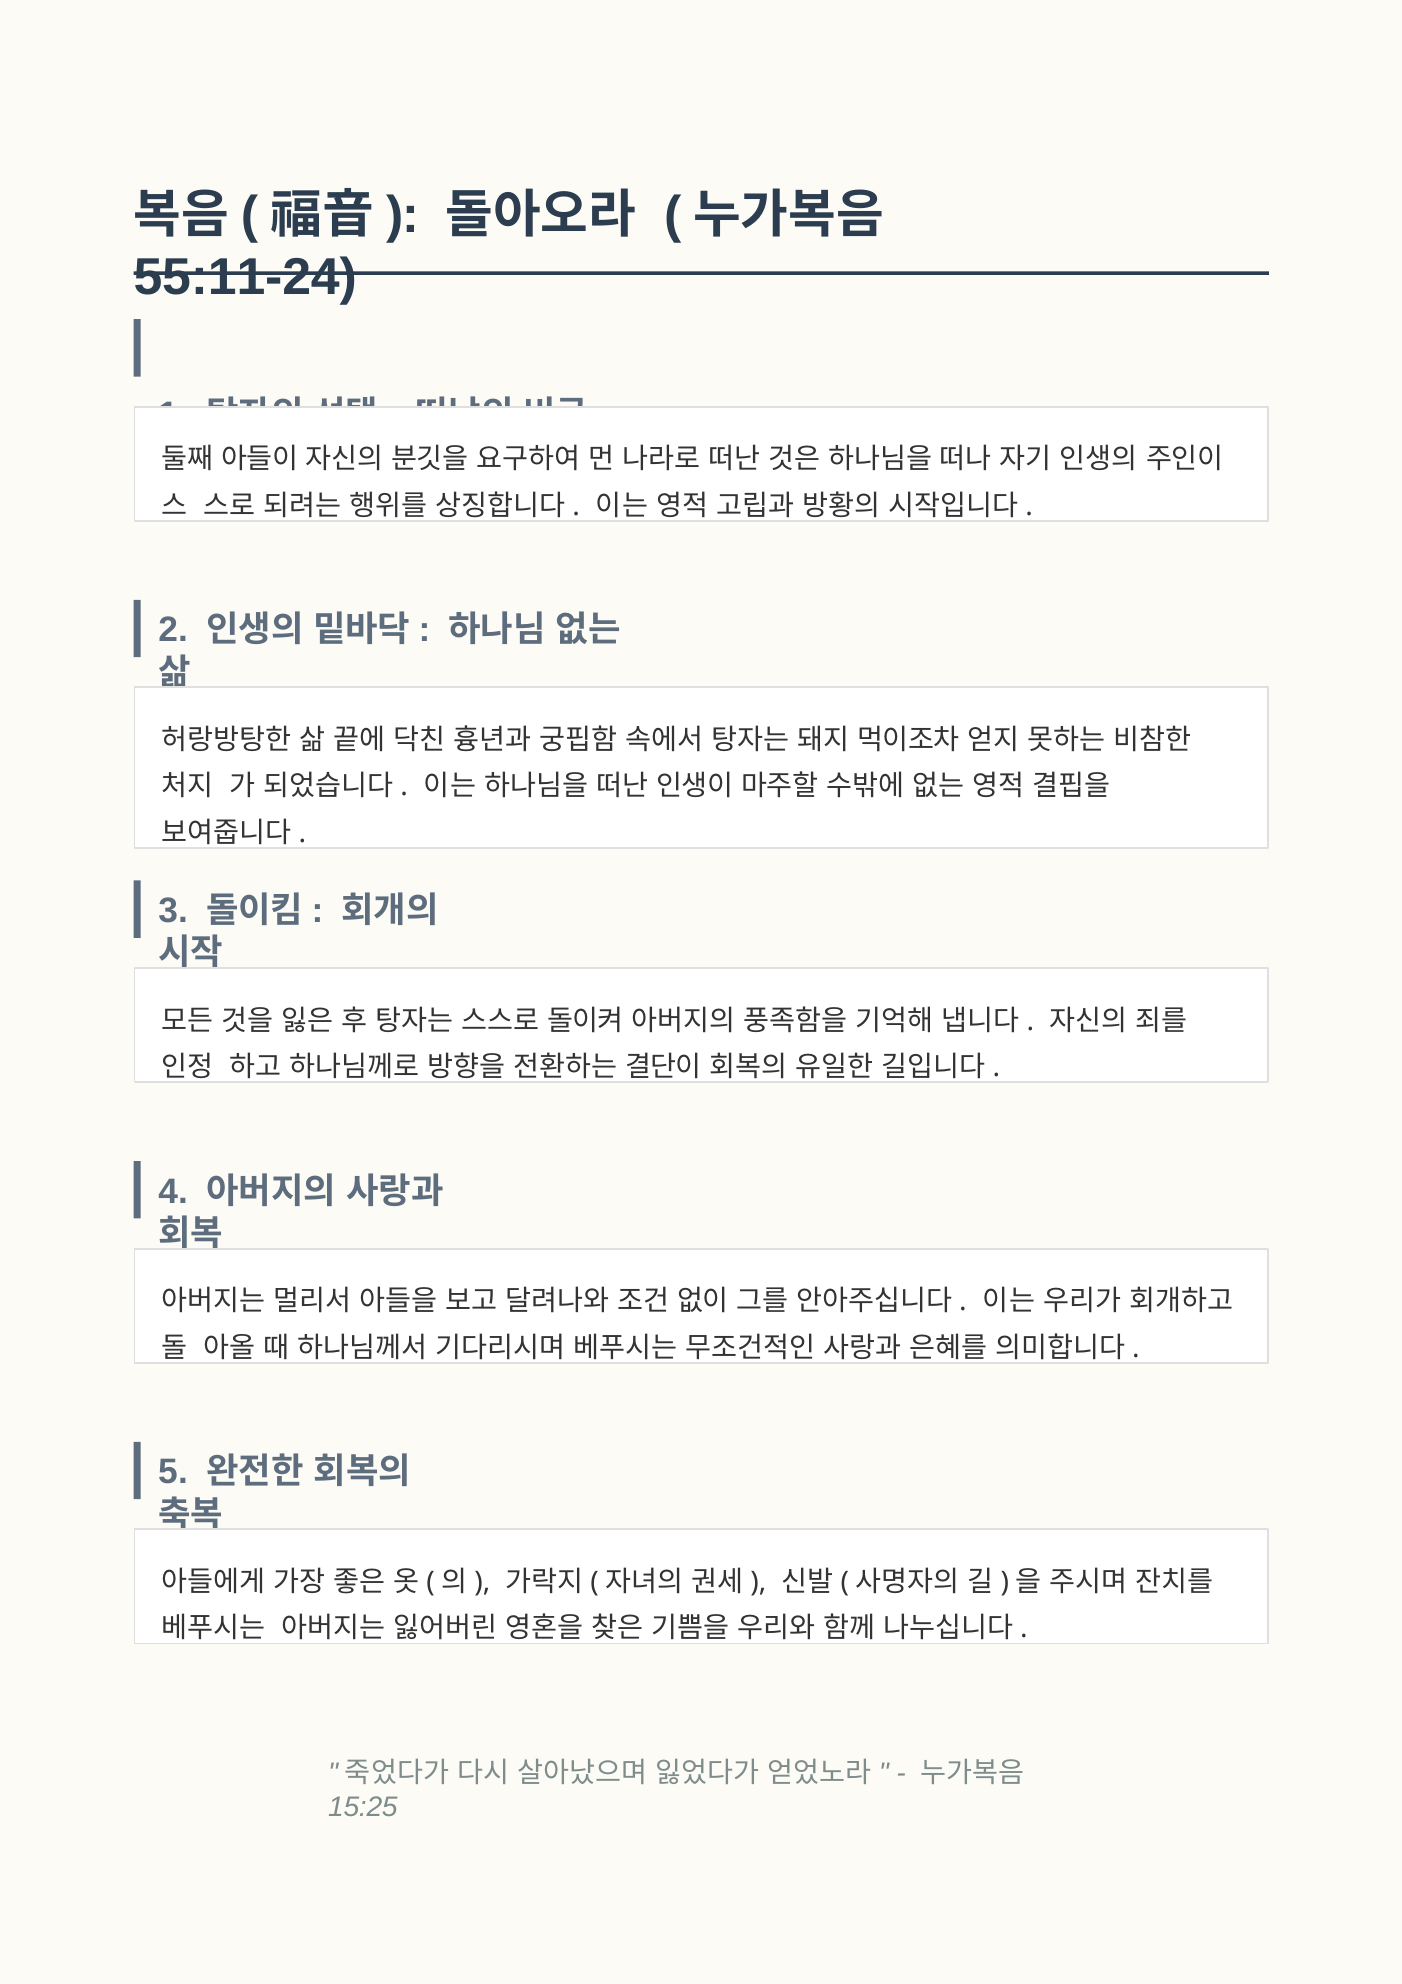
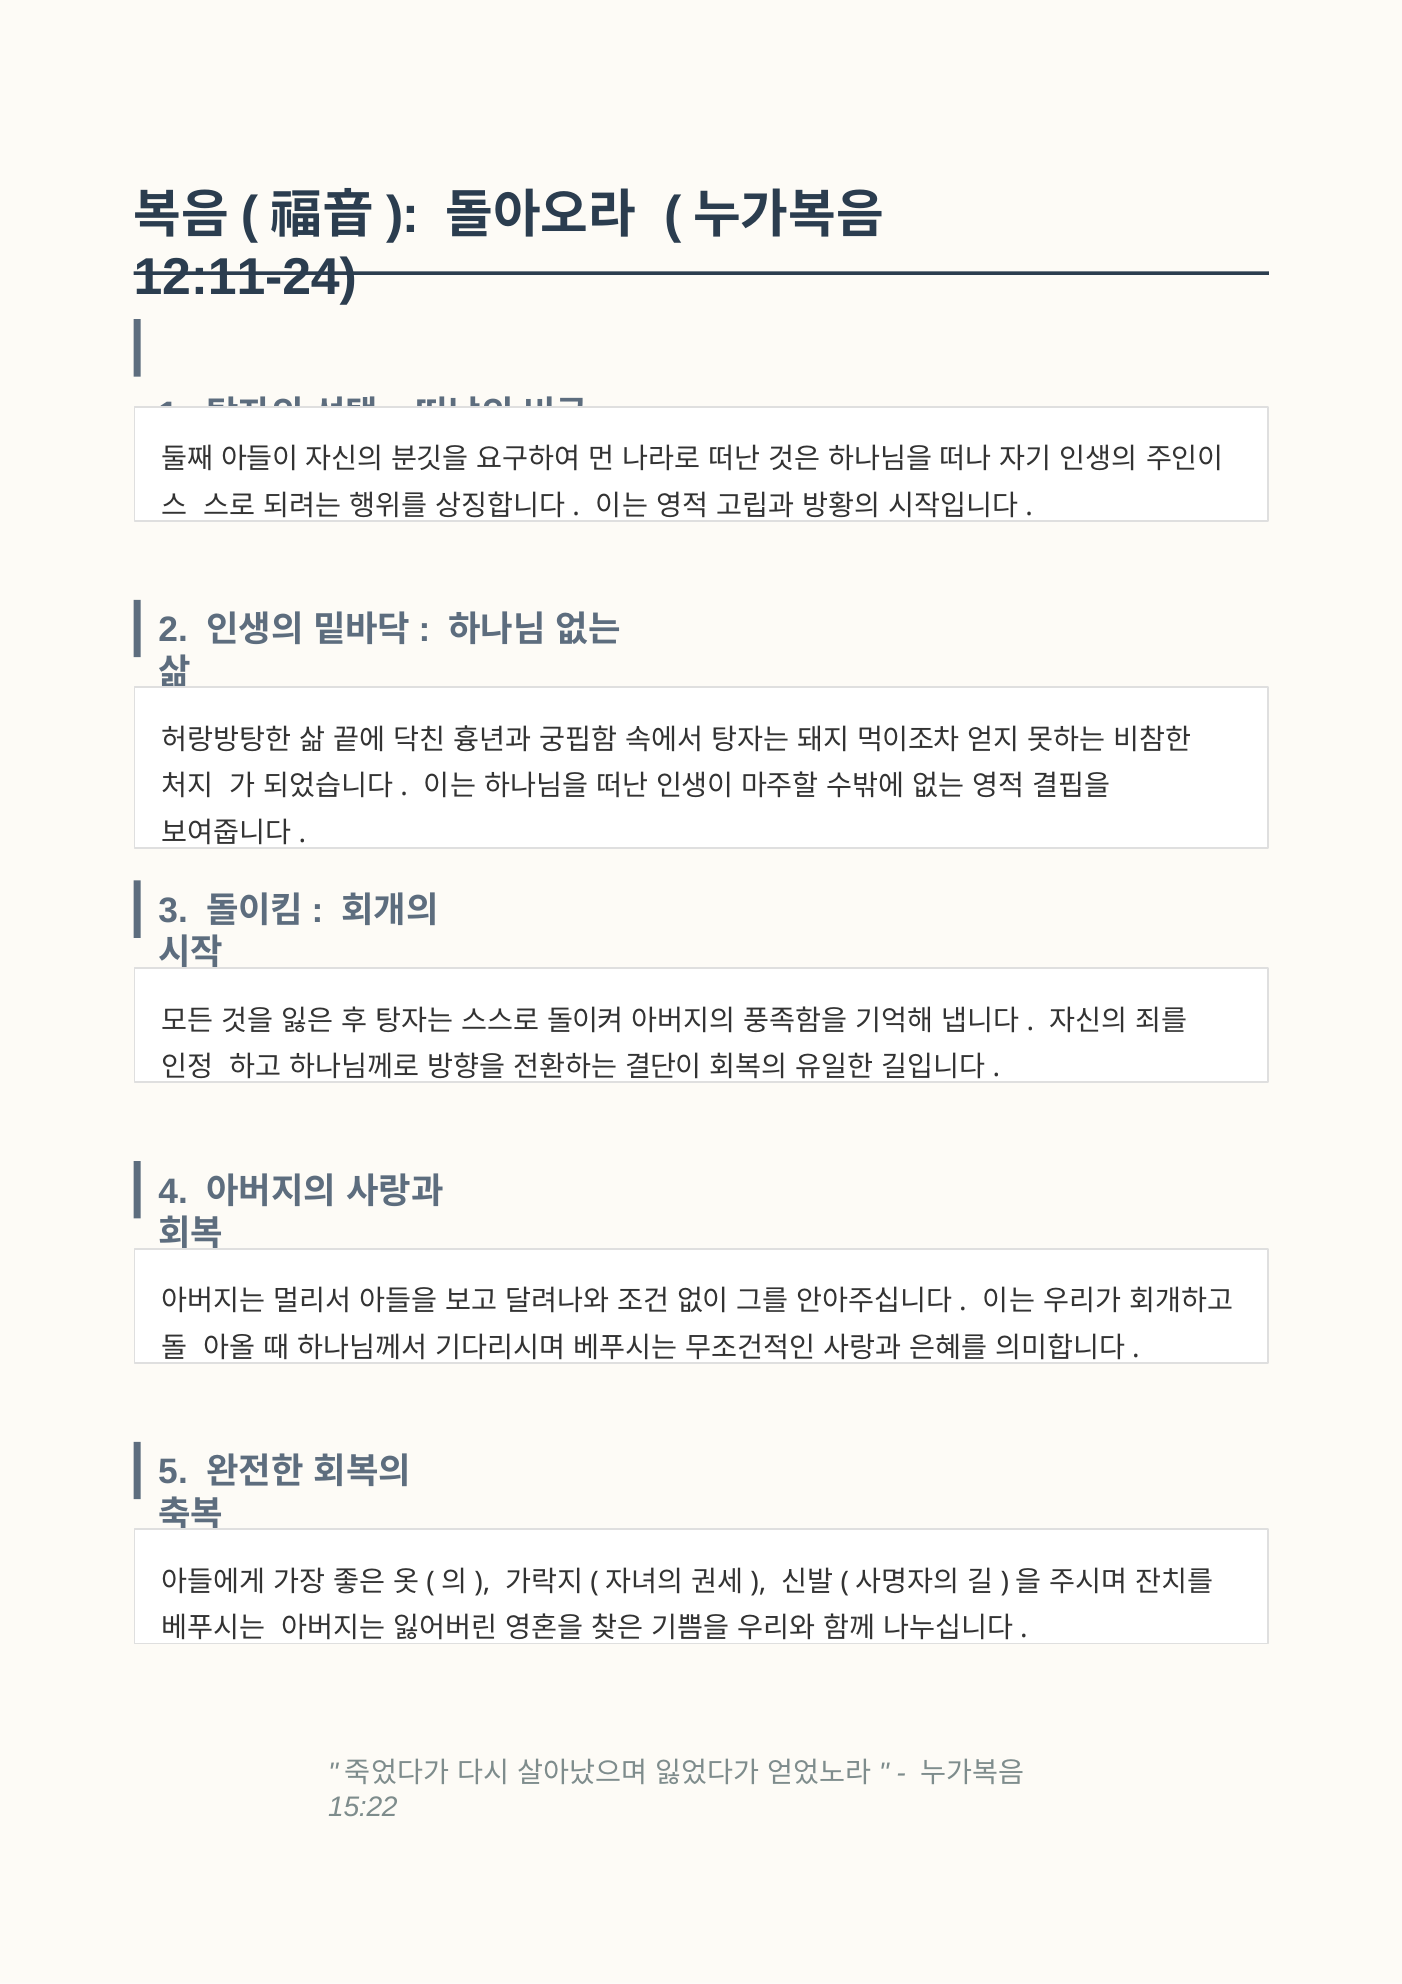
55:11-24: 55:11-24 -> 12:11-24
15:25: 15:25 -> 15:22
